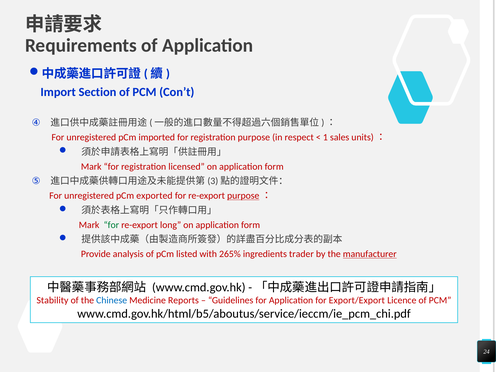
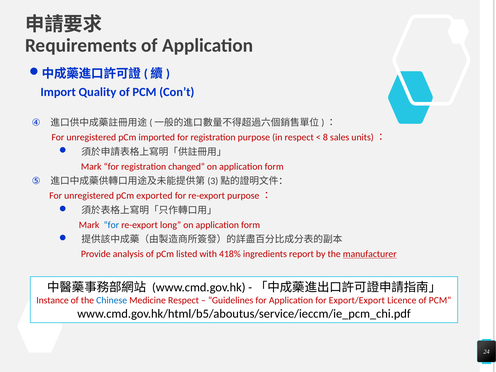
Section: Section -> Quality
1: 1 -> 8
licensed: licensed -> changed
purpose at (243, 196) underline: present -> none
for at (111, 225) colour: green -> blue
265%: 265% -> 418%
trader: trader -> report
Stability: Stability -> Instance
Medicine Reports: Reports -> Respect
